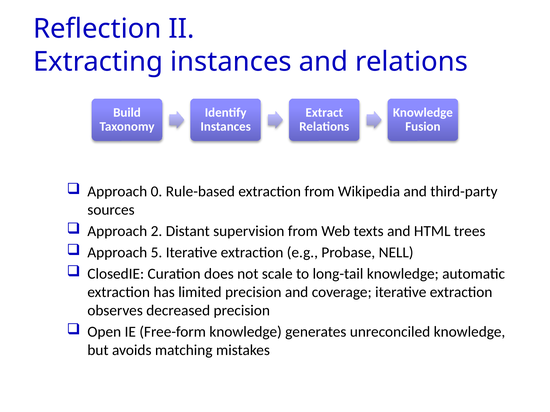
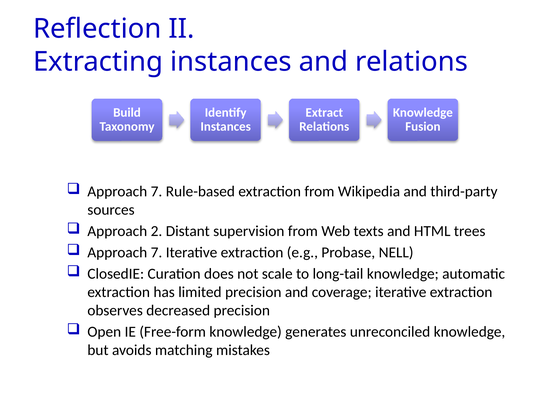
0 at (156, 192): 0 -> 7
5 at (156, 253): 5 -> 7
